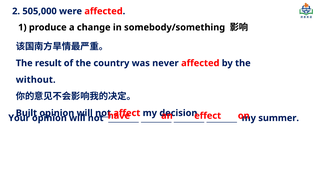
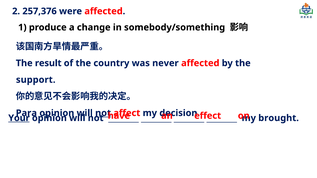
505,000: 505,000 -> 257,376
without: without -> support
Built: Built -> Para
Your underline: none -> present
summer: summer -> brought
